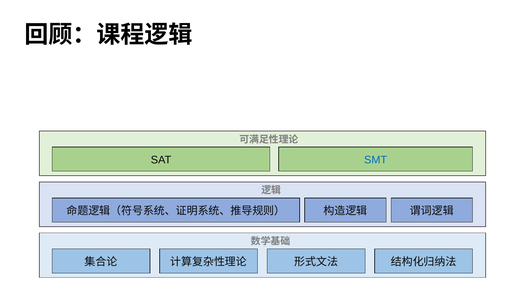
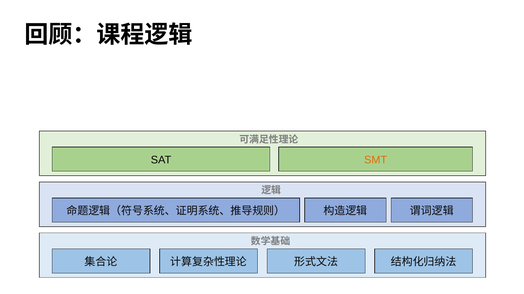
SMT colour: blue -> orange
